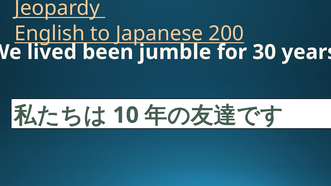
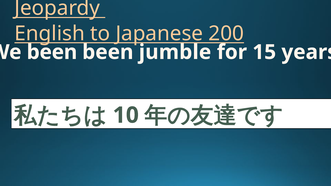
lived at (52, 52): lived -> been
30: 30 -> 15
